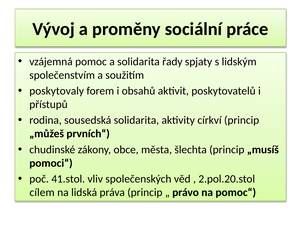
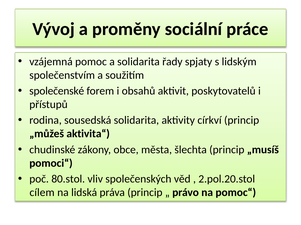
poskytovaly: poskytovaly -> společenské
prvních“: prvních“ -> aktivita“
41.stol: 41.stol -> 80.stol
